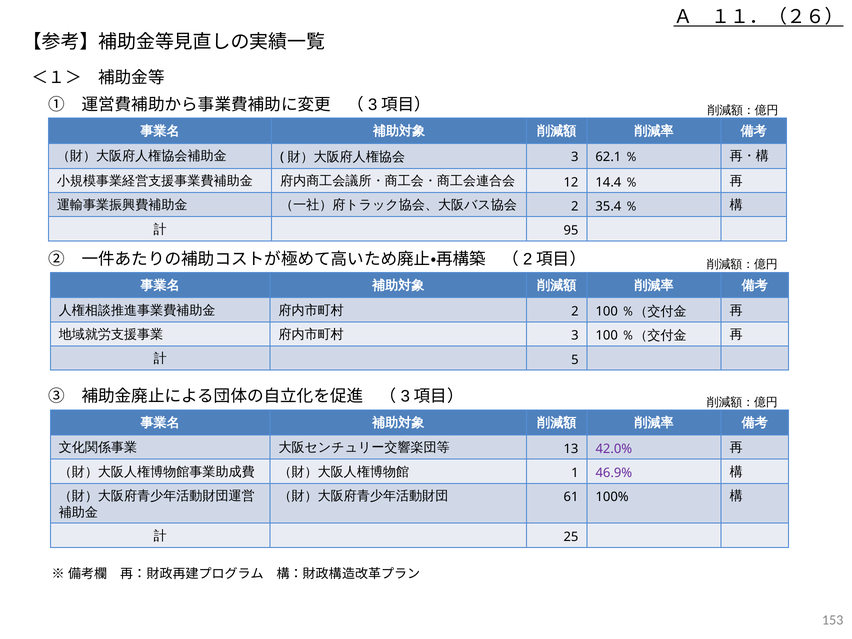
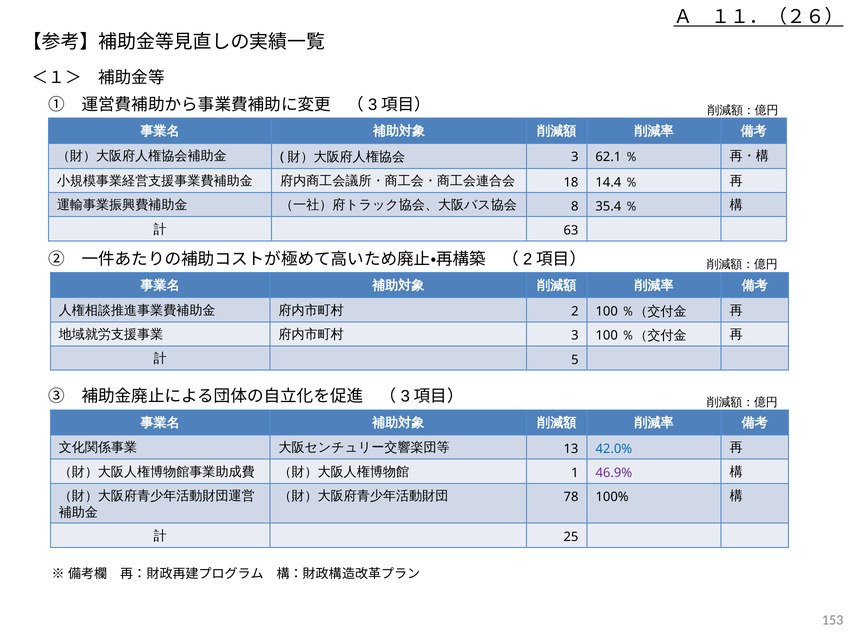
12: 12 -> 18
2 at (575, 206): 2 -> 8
95: 95 -> 63
42.0% colour: purple -> blue
61: 61 -> 78
